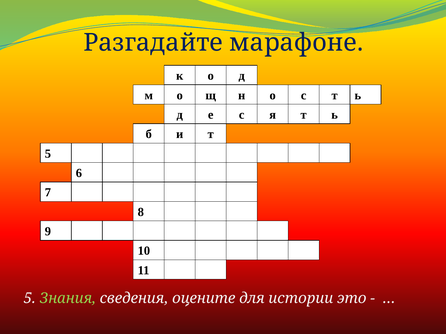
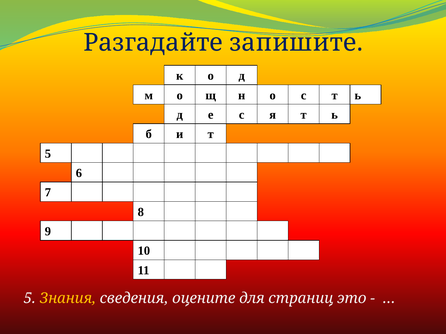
марафоне: марафоне -> запишите
Знания colour: light green -> yellow
истории: истории -> страниц
